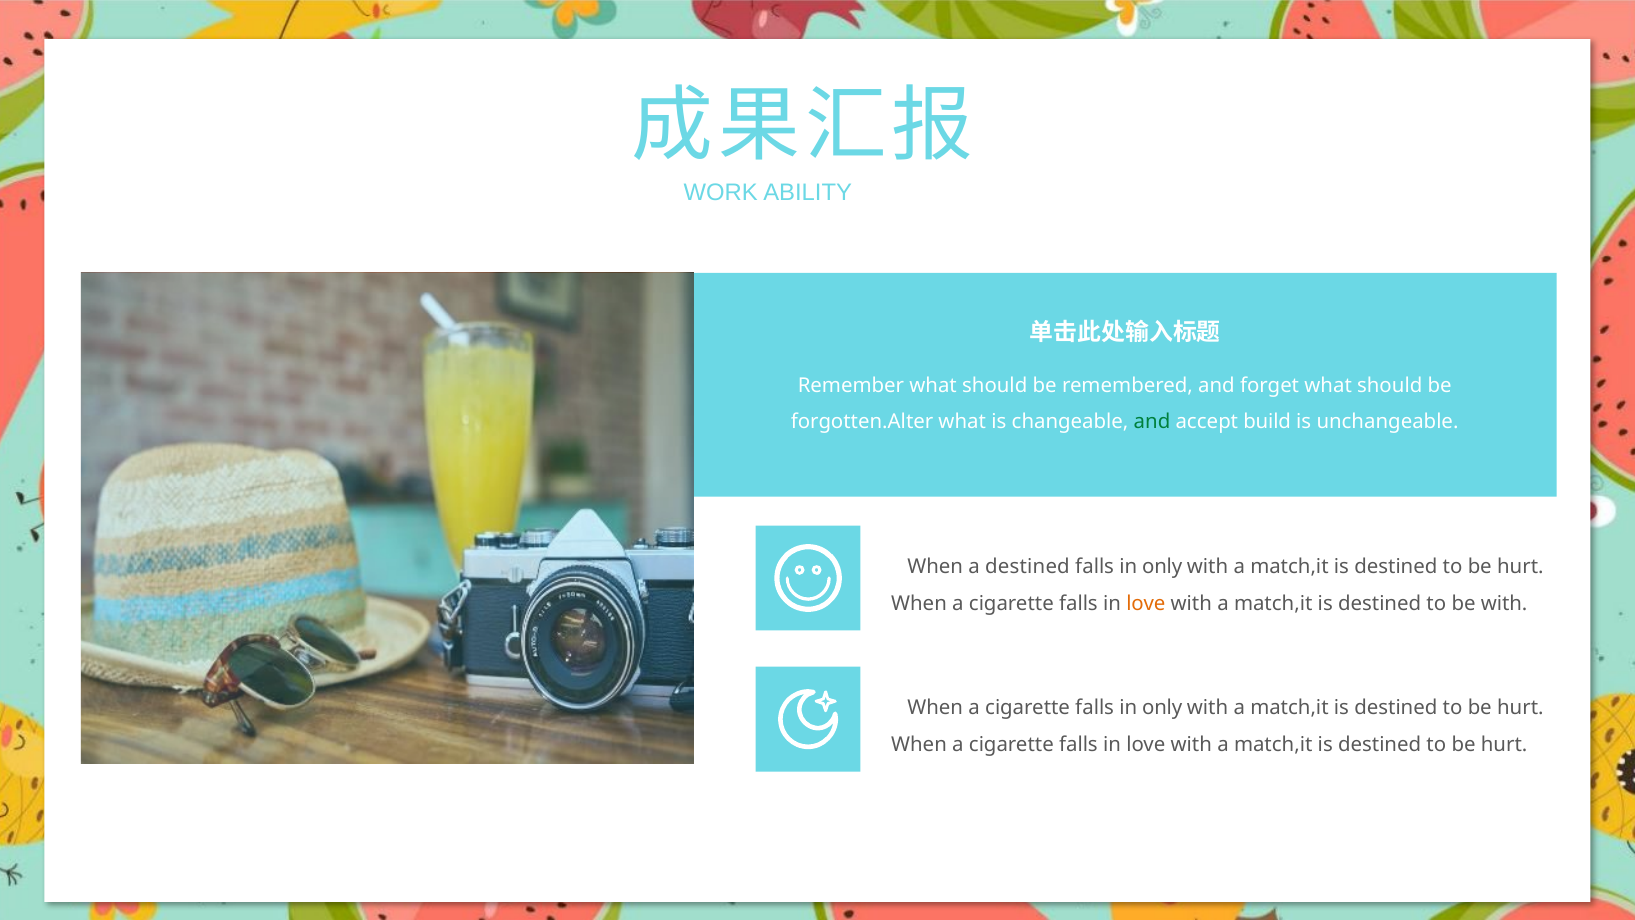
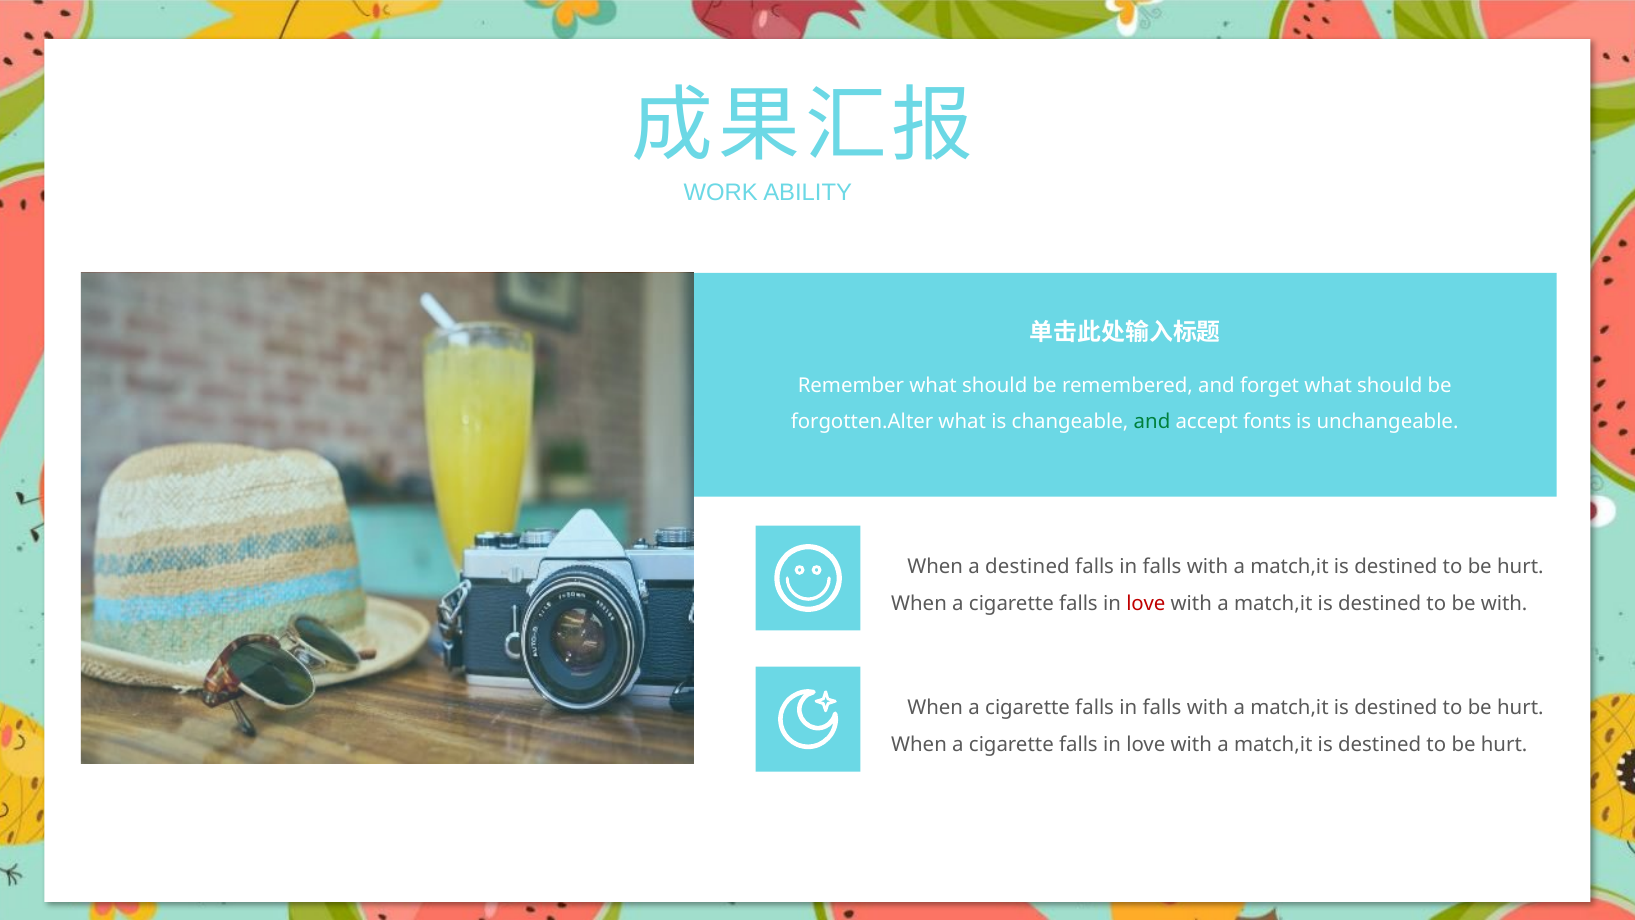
build: build -> fonts
only at (1162, 567): only -> falls
love at (1146, 604) colour: orange -> red
cigarette falls in only: only -> falls
